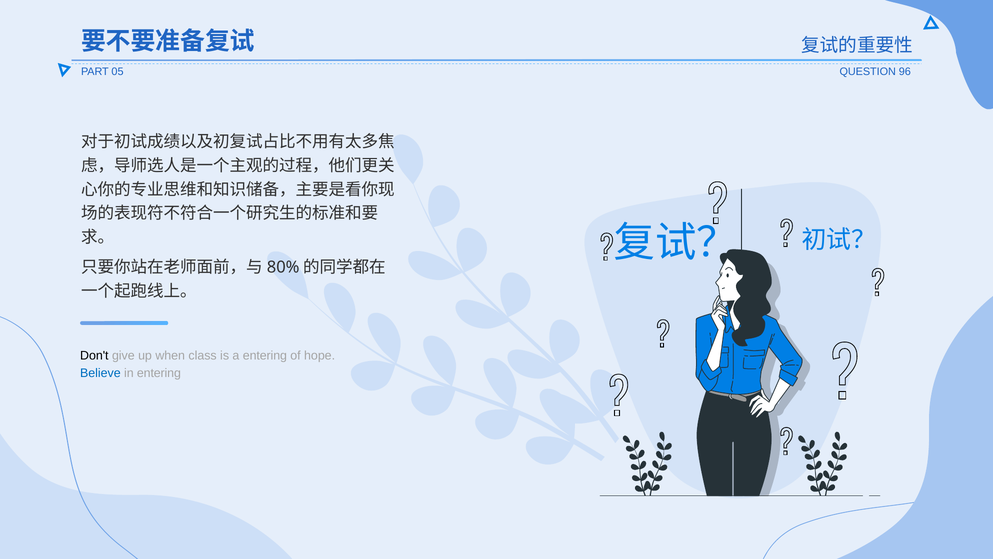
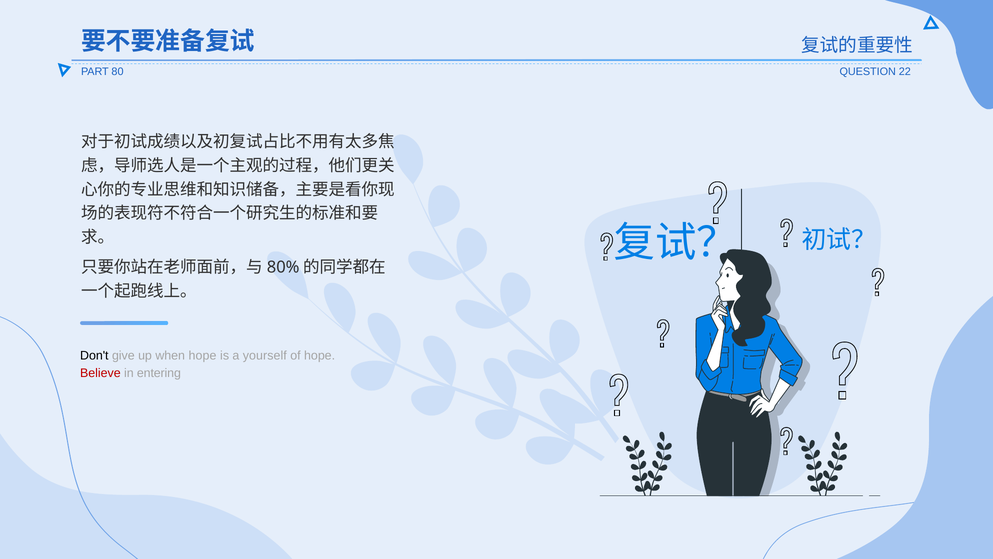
05: 05 -> 80
96: 96 -> 22
when class: class -> hope
a entering: entering -> yourself
Believe colour: blue -> red
